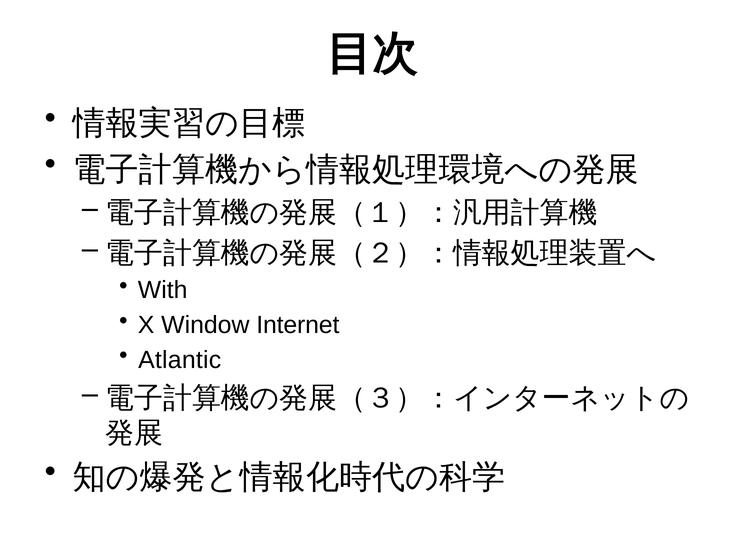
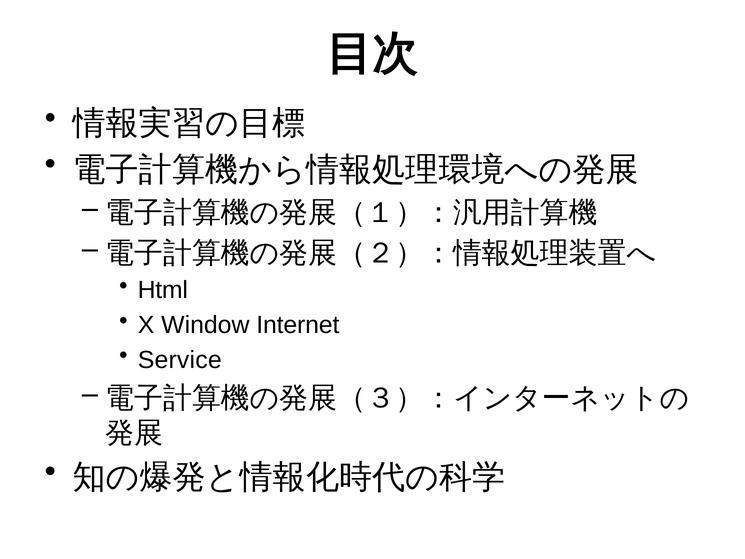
With: With -> Html
Atlantic: Atlantic -> Service
